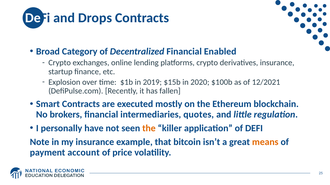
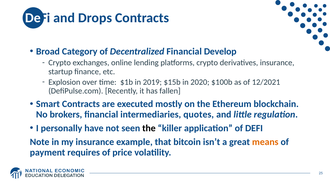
Enabled: Enabled -> Develop
the at (149, 129) colour: orange -> black
account: account -> requires
